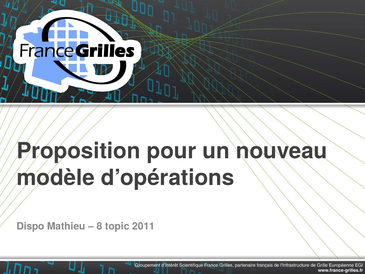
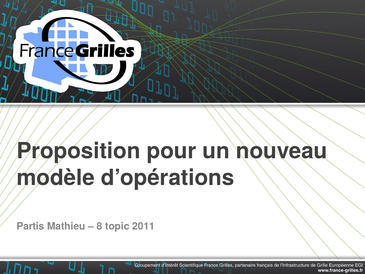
Dispo: Dispo -> Partis
